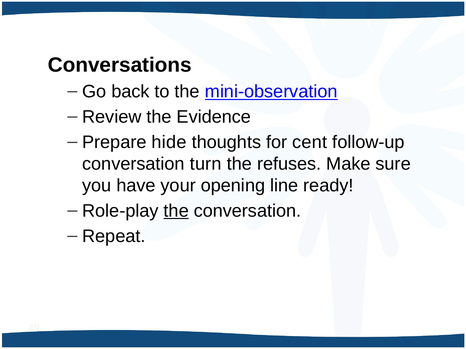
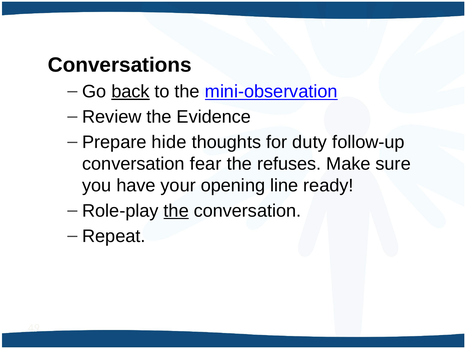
back underline: none -> present
cent: cent -> duty
turn: turn -> fear
